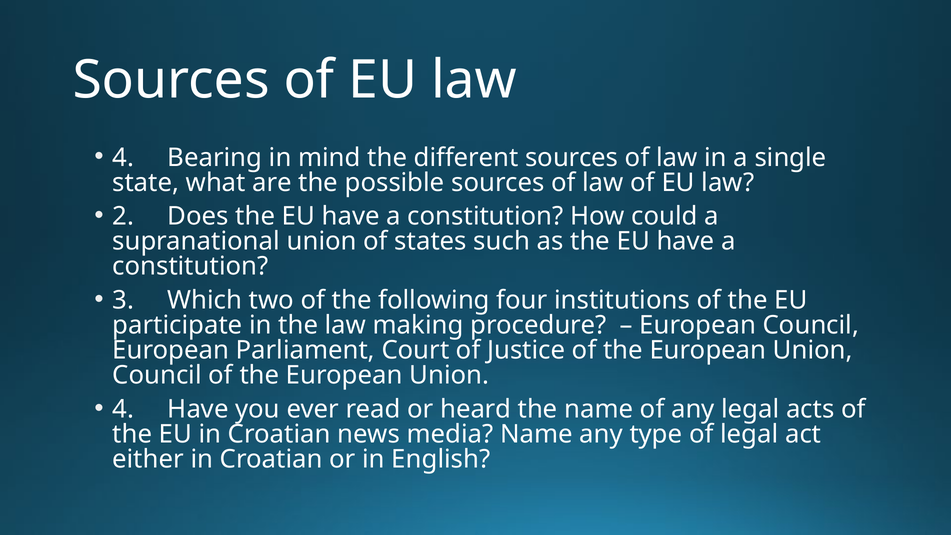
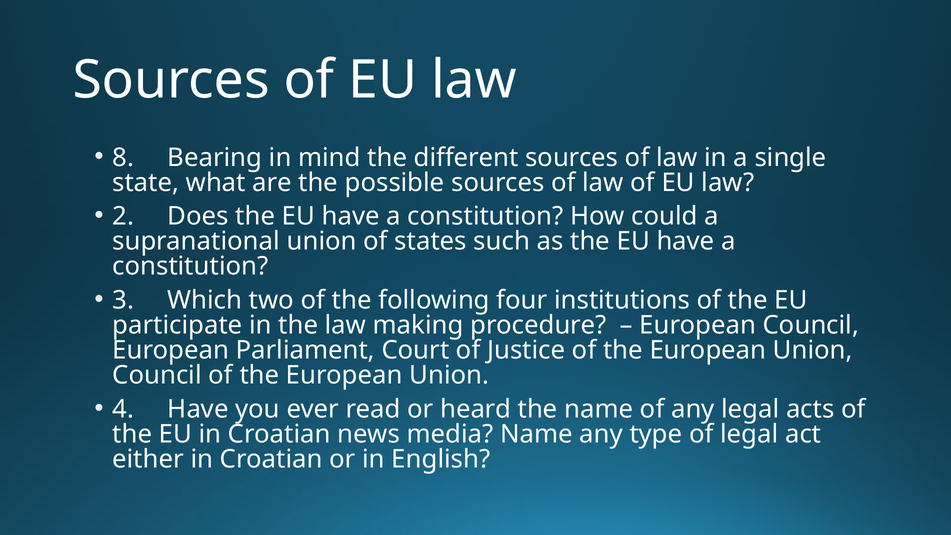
4 at (123, 157): 4 -> 8
